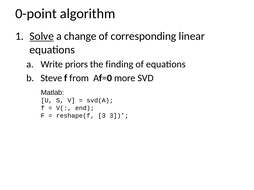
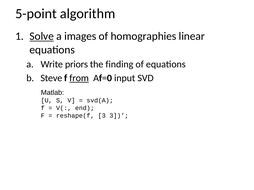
0-point: 0-point -> 5-point
change: change -> images
corresponding: corresponding -> homographies
from underline: none -> present
more: more -> input
